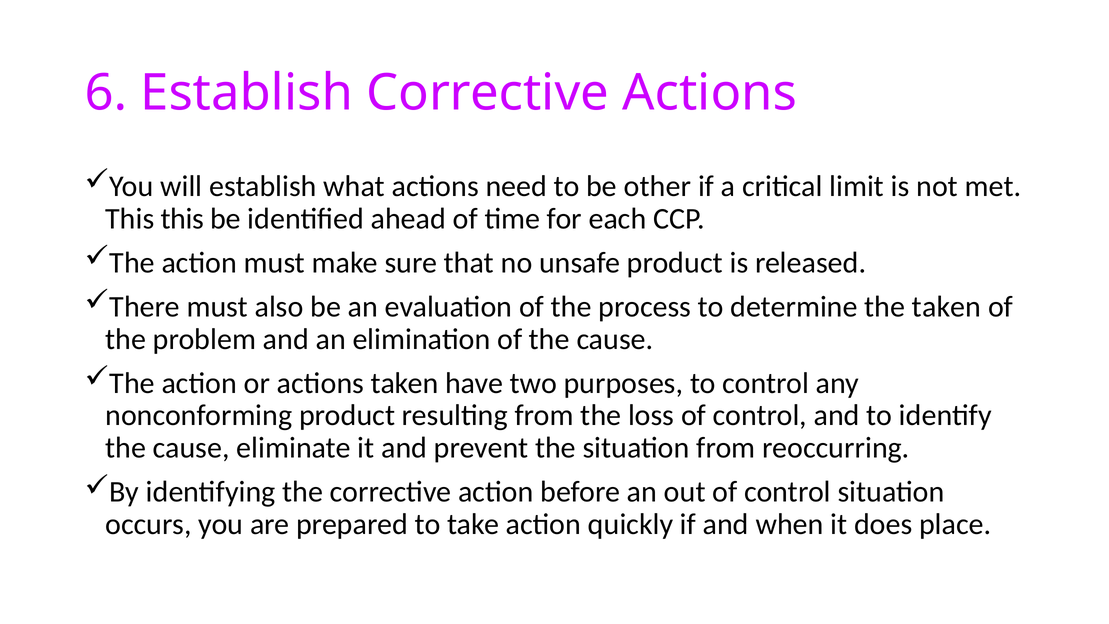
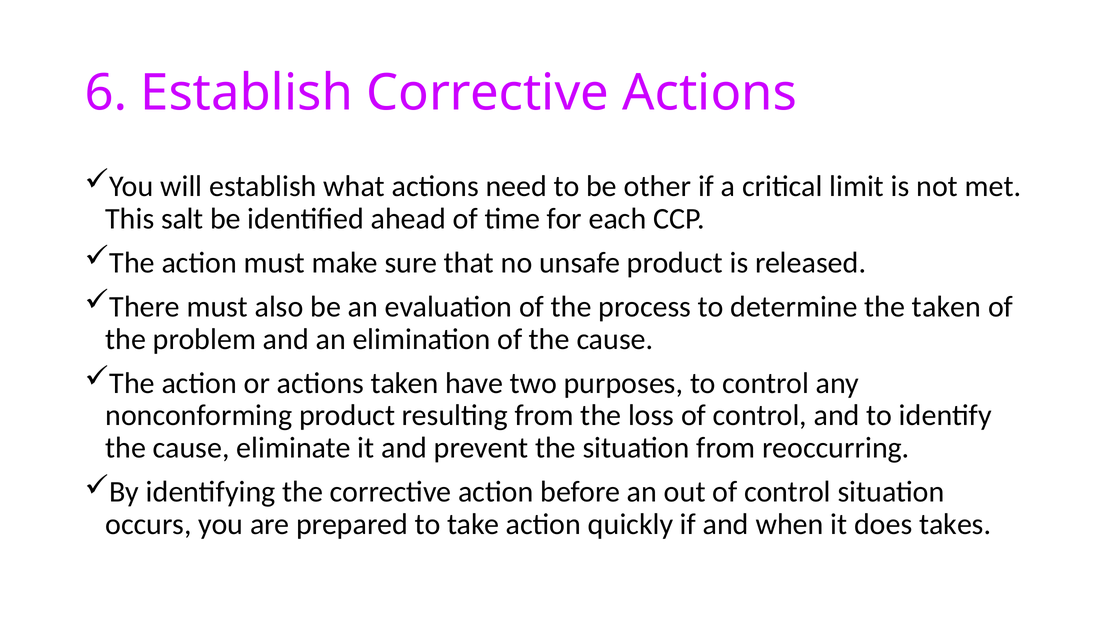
This this: this -> salt
place: place -> takes
